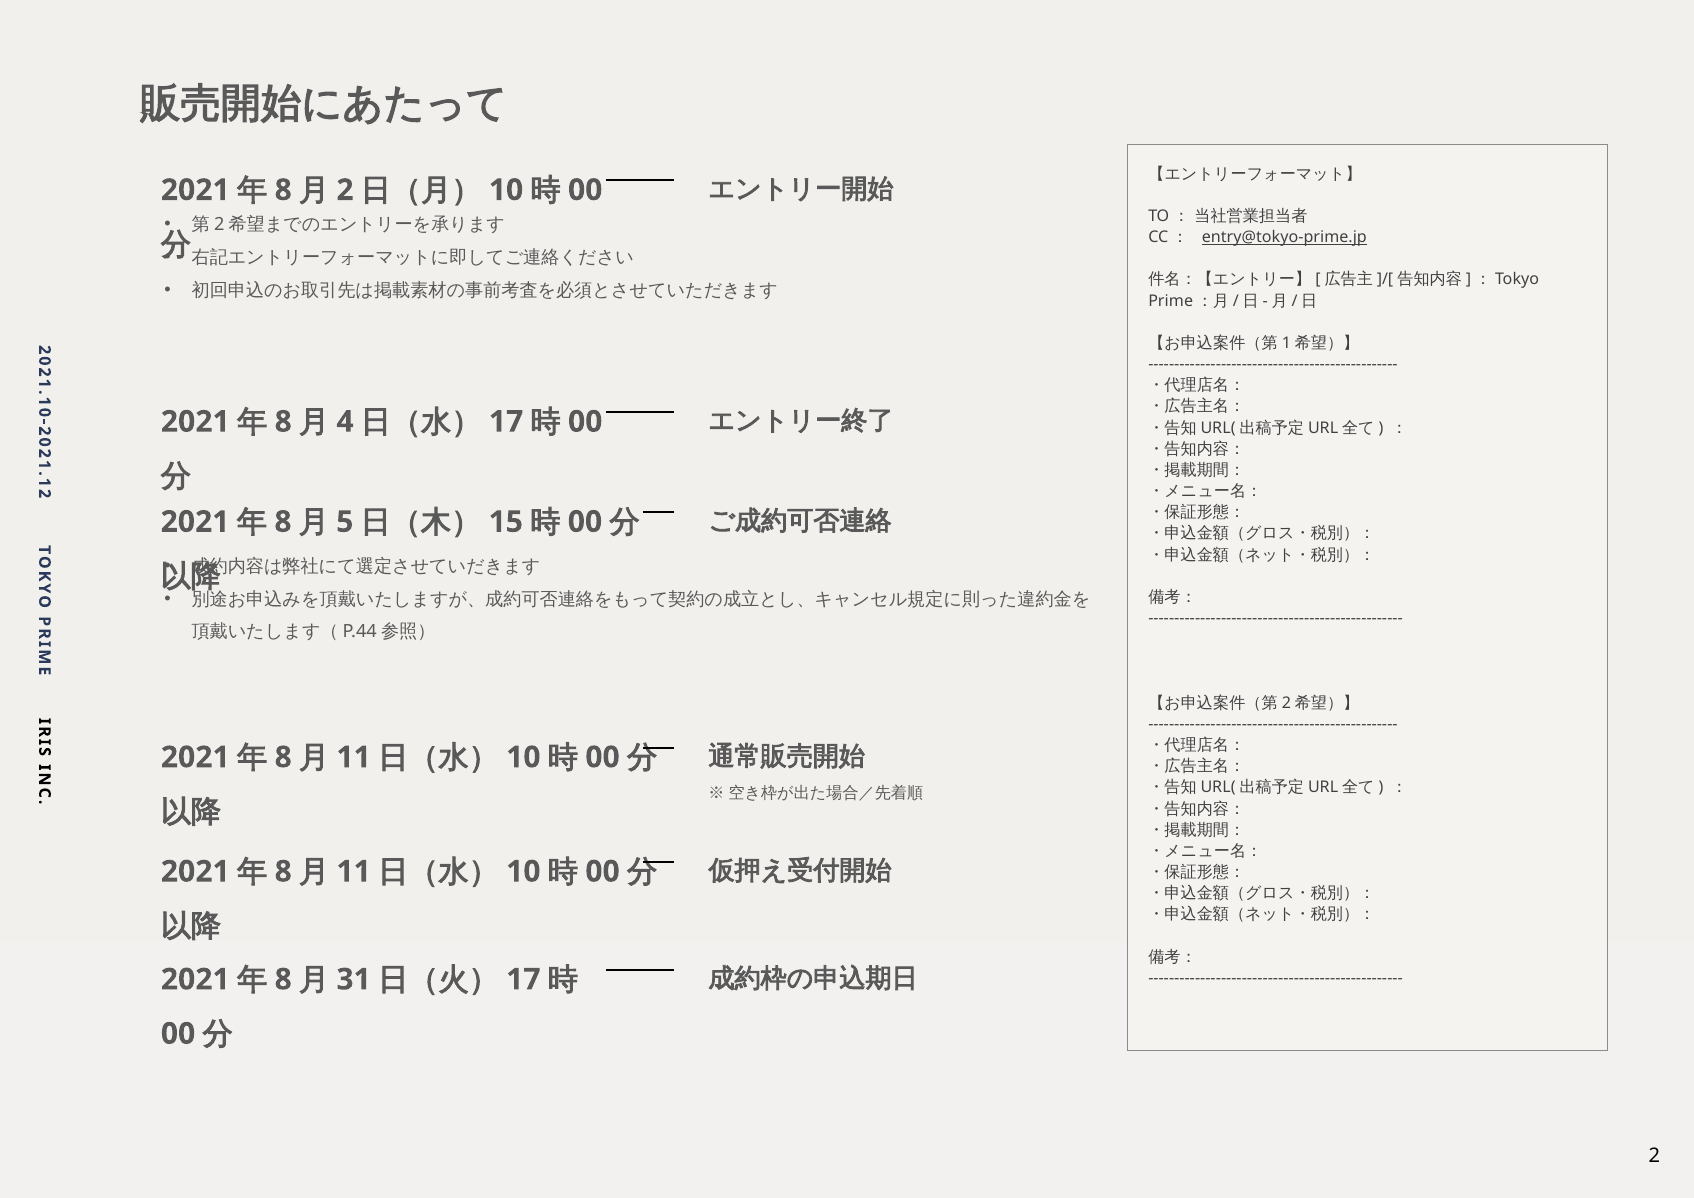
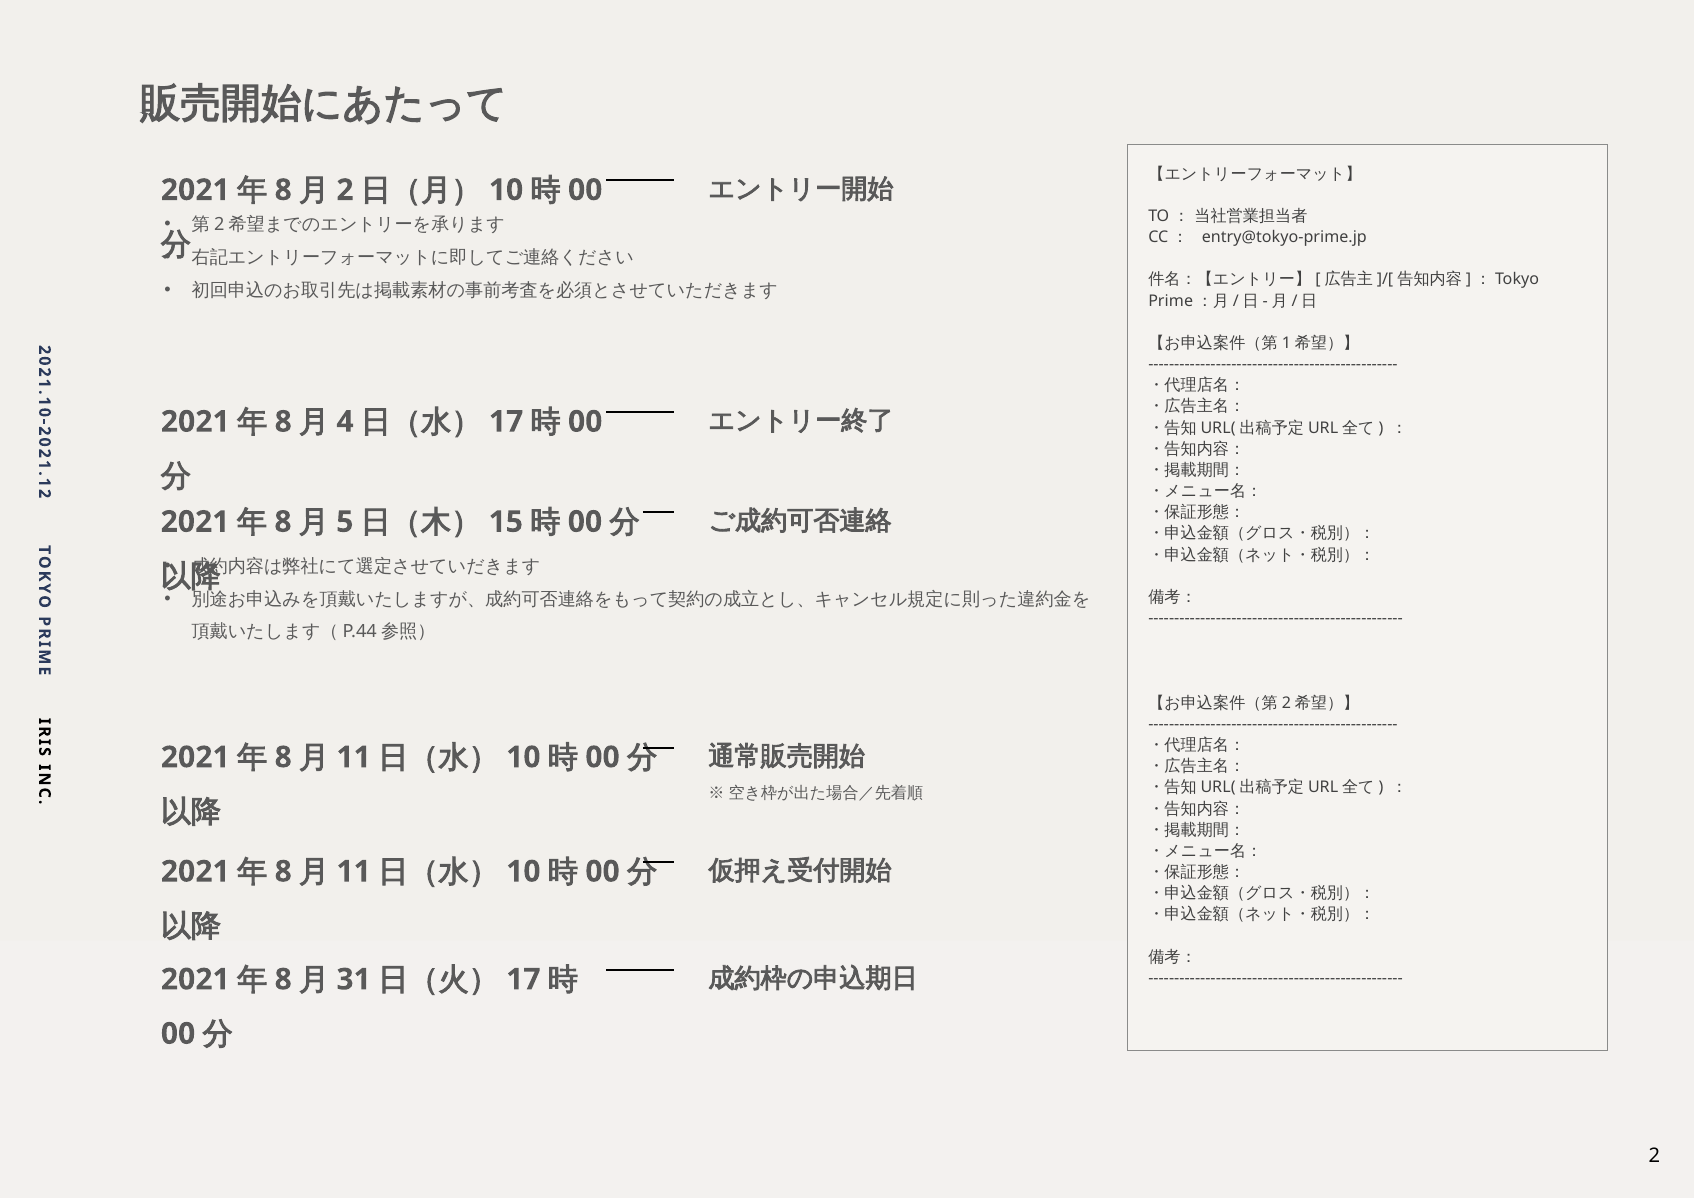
entry@tokyo-prime.jp underline: present -> none
